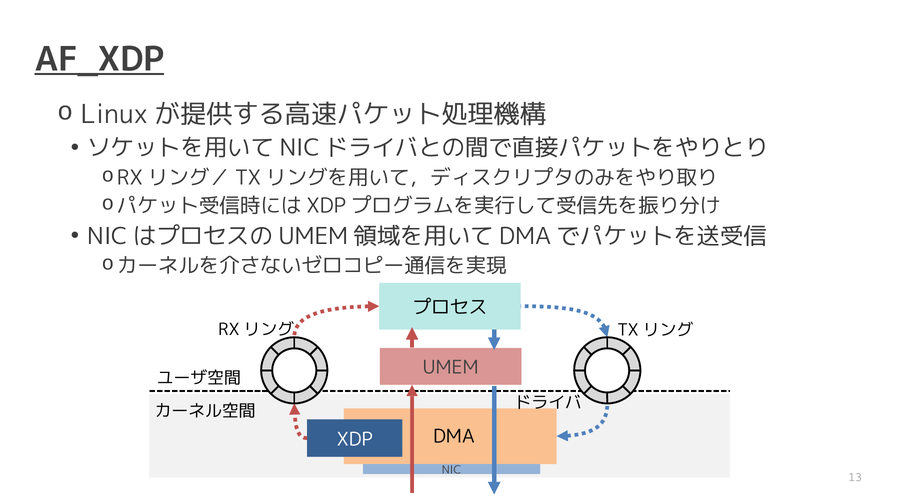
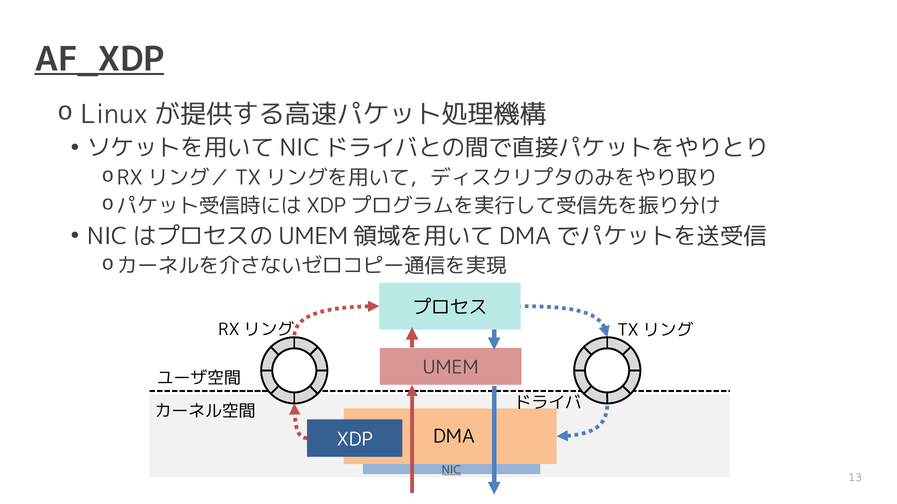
NIC underline: none -> present
